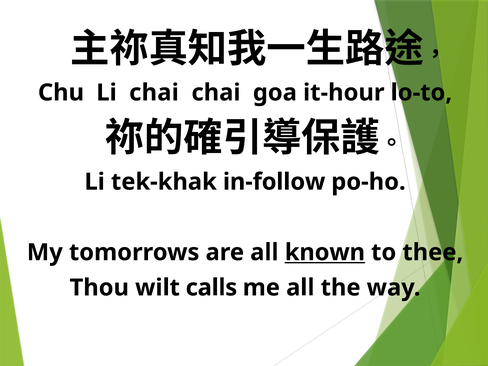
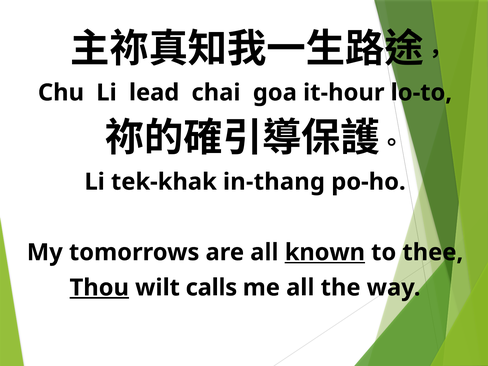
Li chai: chai -> lead
in-follow: in-follow -> in-thang
Thou underline: none -> present
